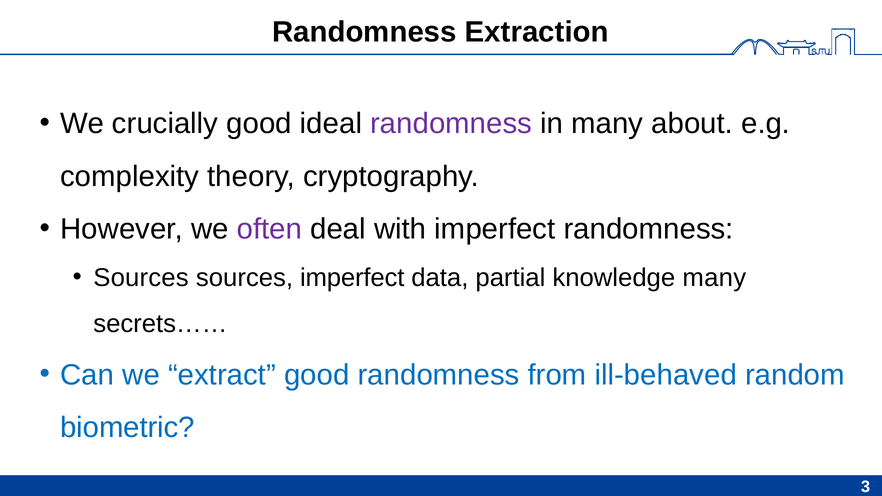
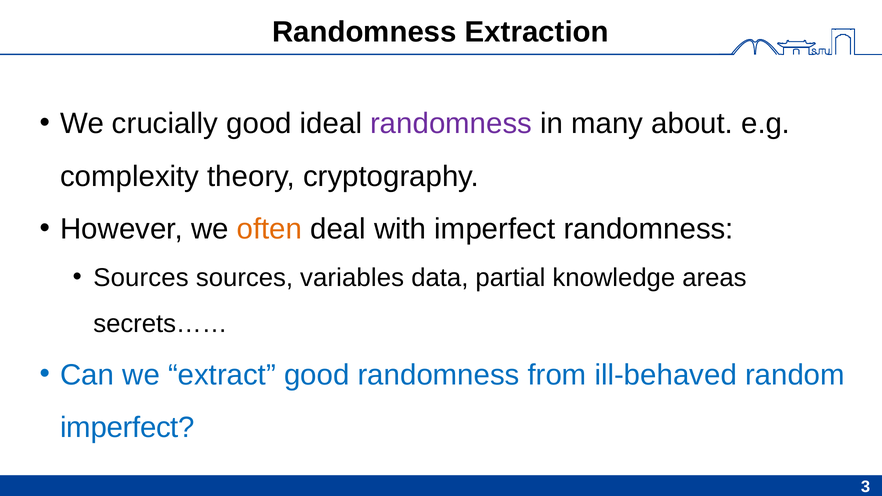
often colour: purple -> orange
sources imperfect: imperfect -> variables
knowledge many: many -> areas
biometric at (127, 428): biometric -> imperfect
